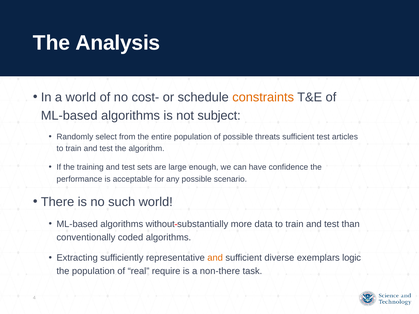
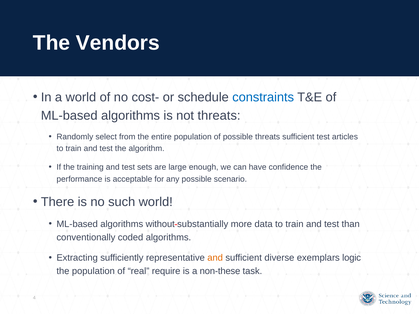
Analysis: Analysis -> Vendors
constraints colour: orange -> blue
not subject: subject -> threats
non-there: non-there -> non-these
